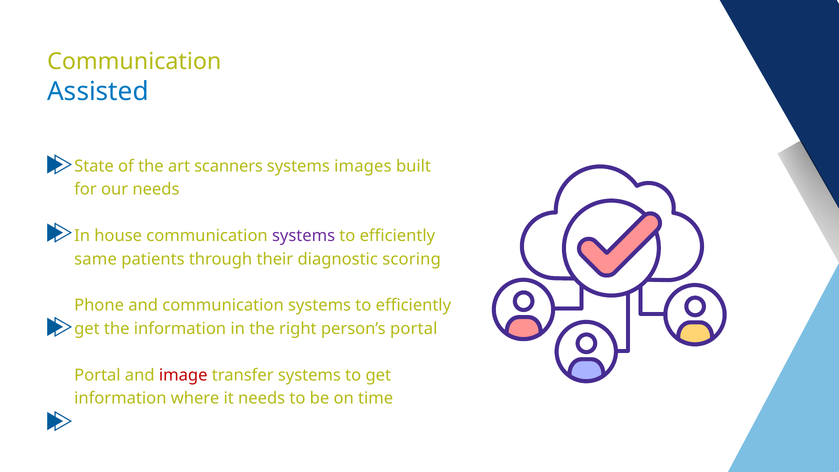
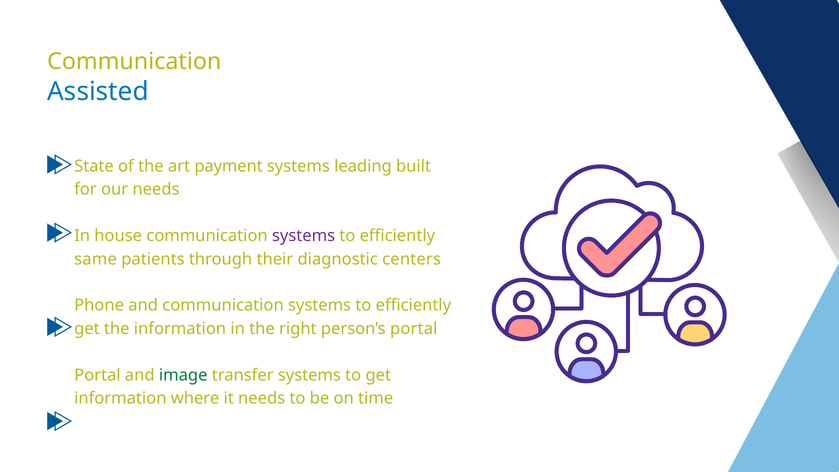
scanners: scanners -> payment
images: images -> leading
scoring: scoring -> centers
image colour: red -> green
